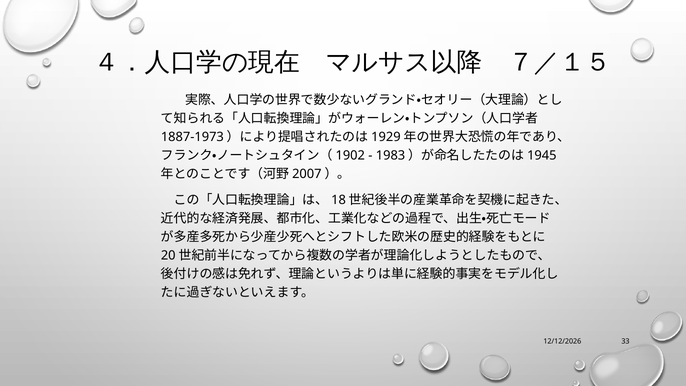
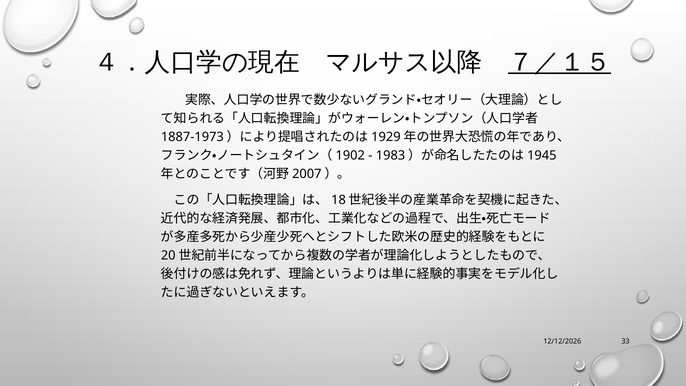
７／１５ underline: none -> present
